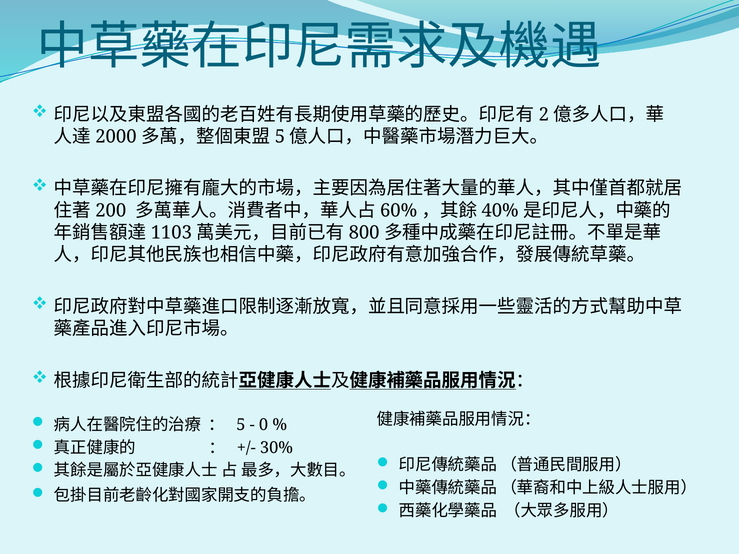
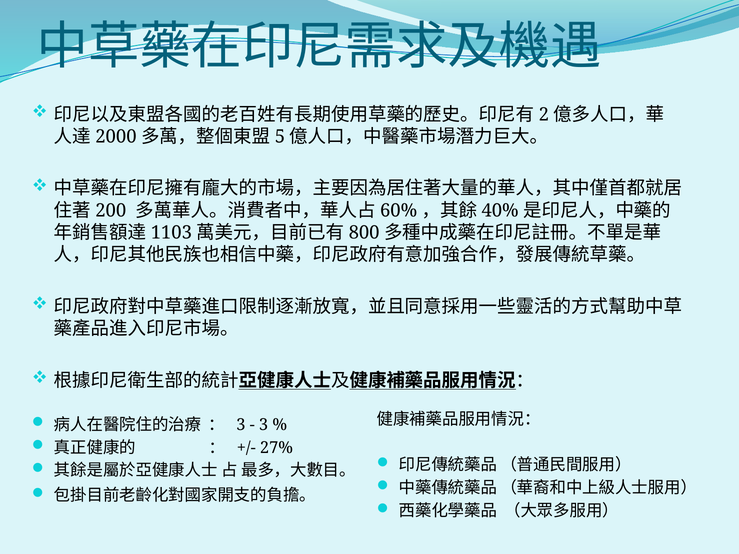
5 at (241, 425): 5 -> 3
0 at (264, 425): 0 -> 3
30%: 30% -> 27%
